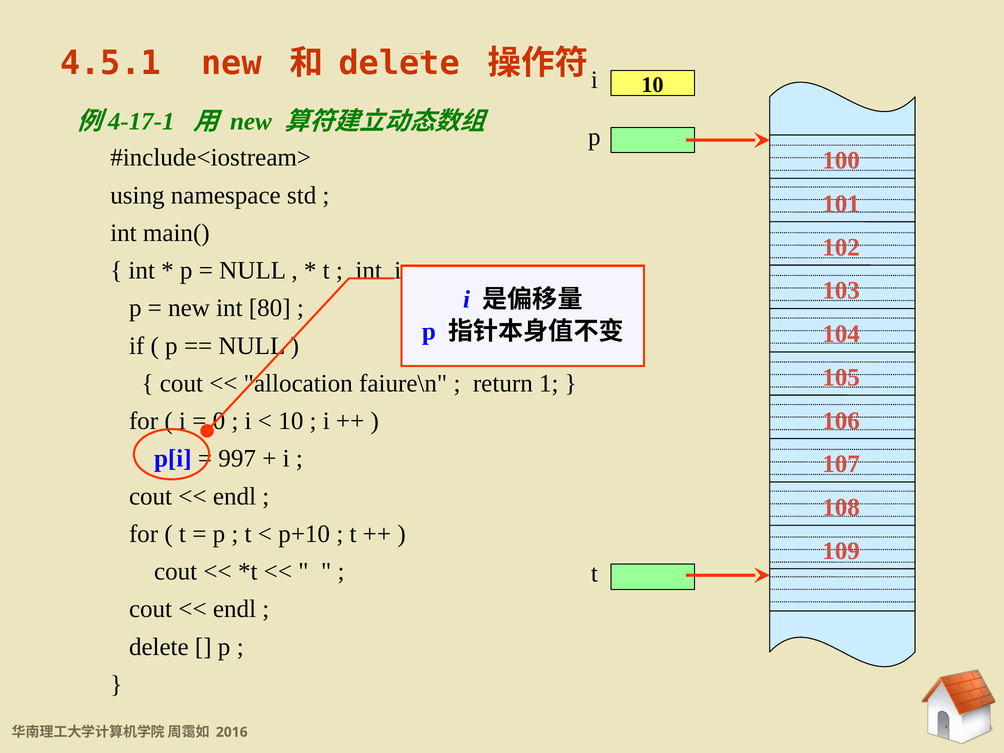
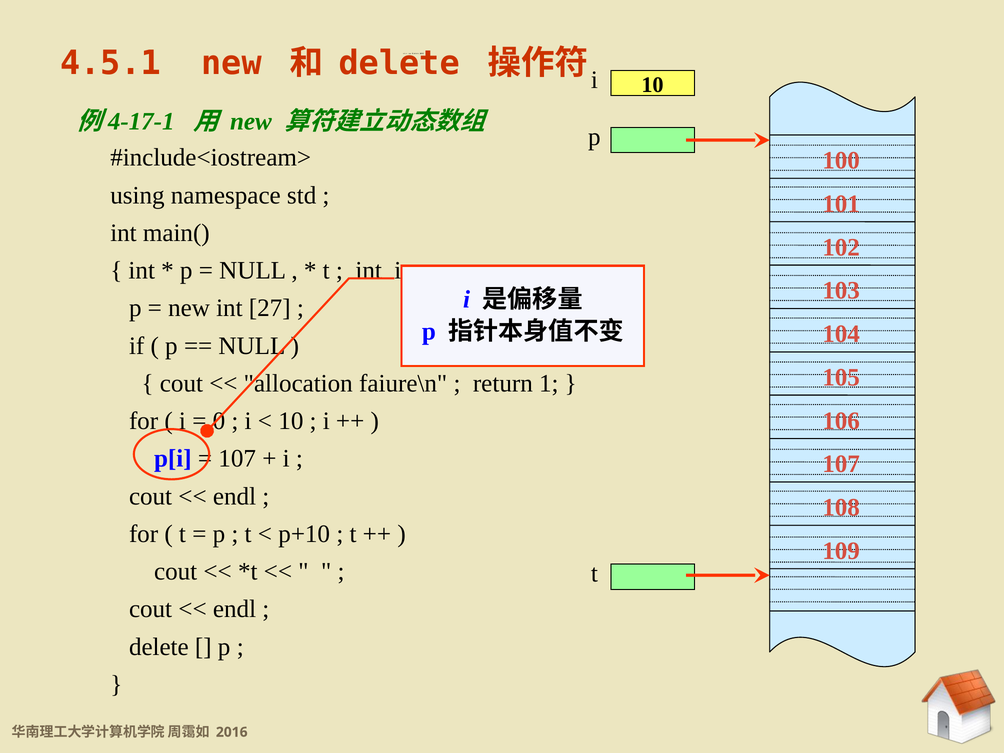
80: 80 -> 27
997 at (237, 459): 997 -> 107
